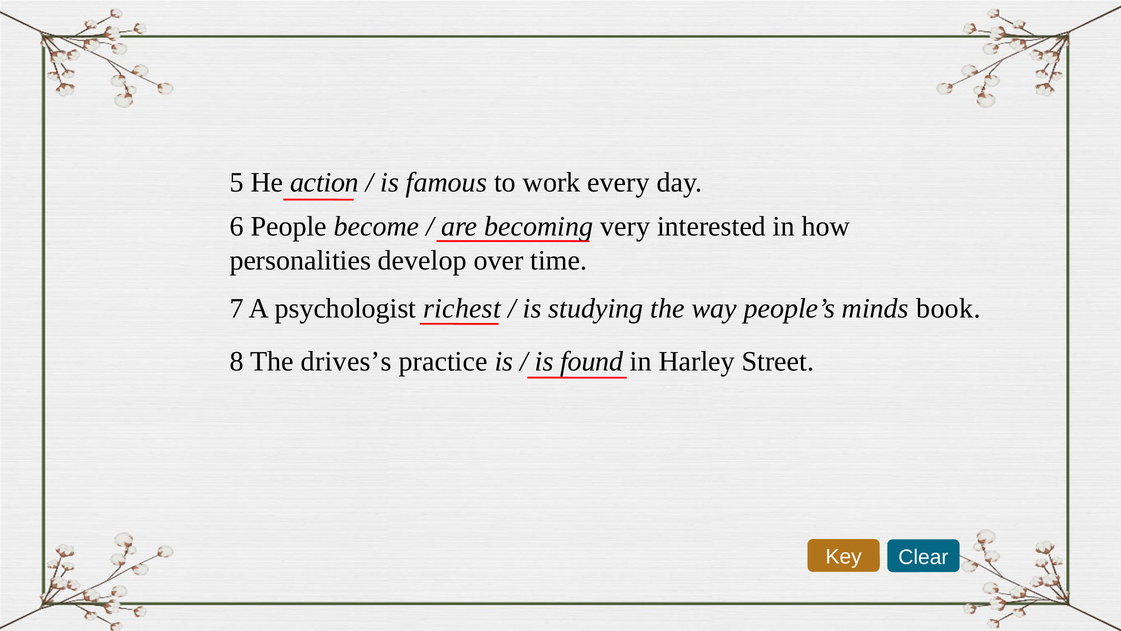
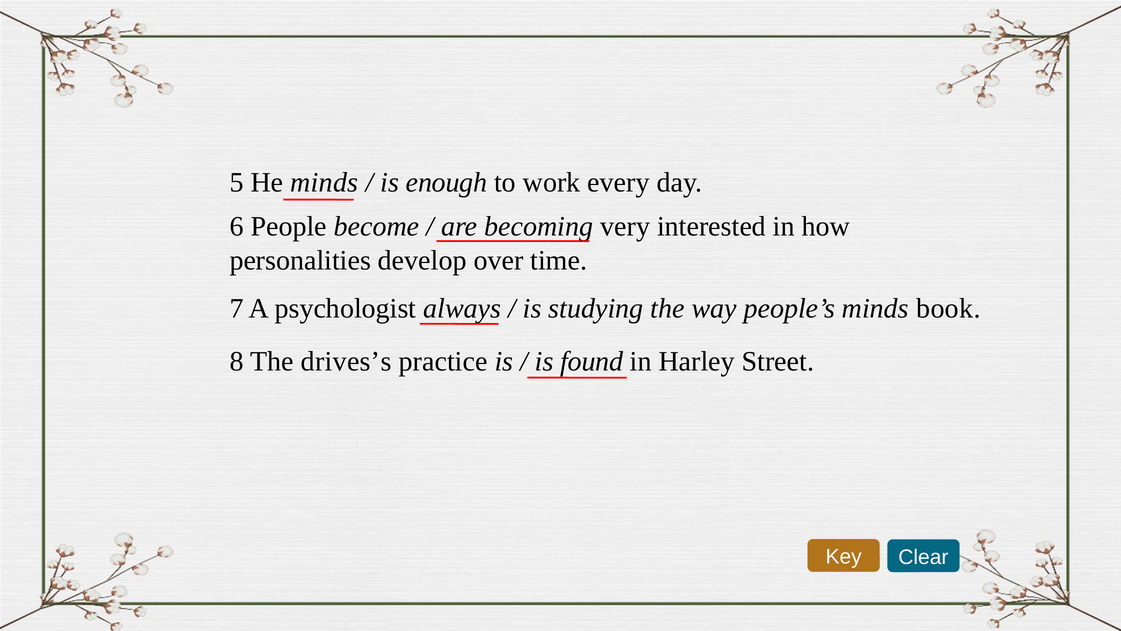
He action: action -> minds
famous: famous -> enough
richest: richest -> always
